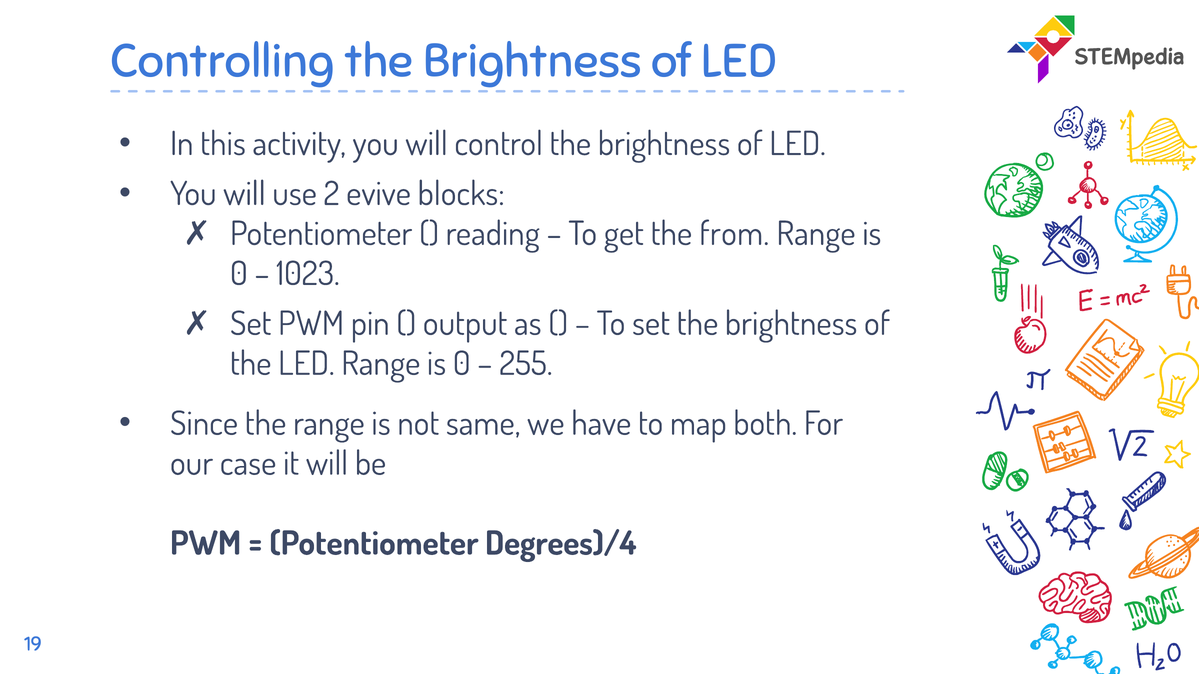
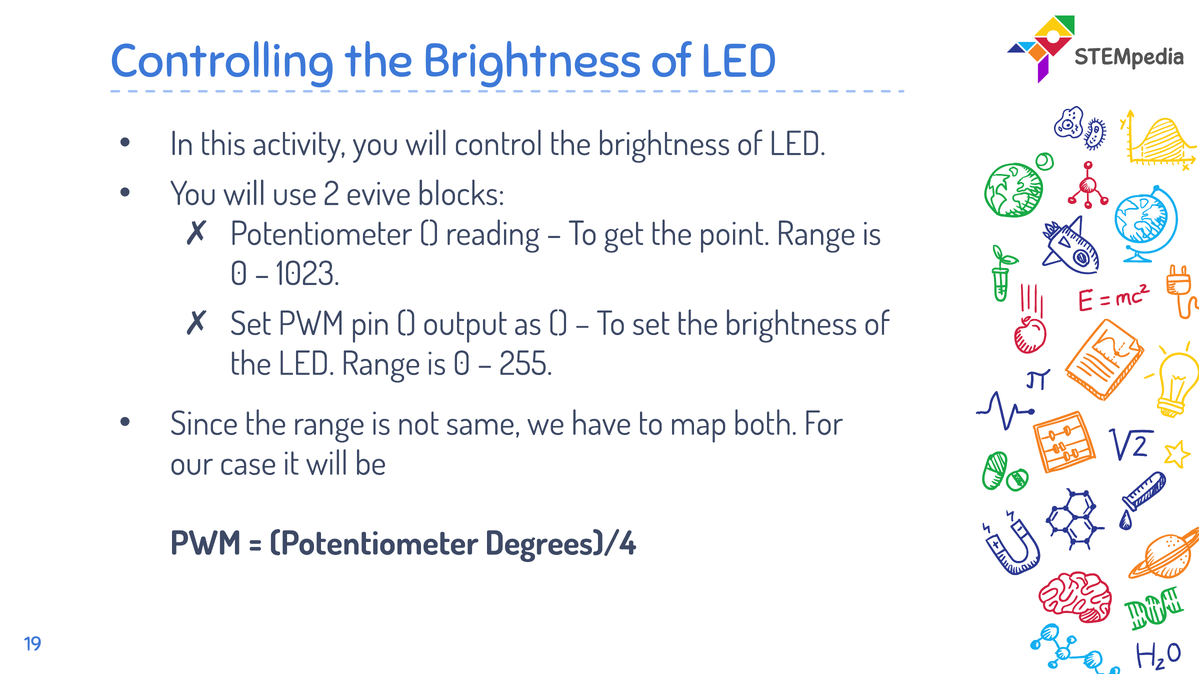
from: from -> point
